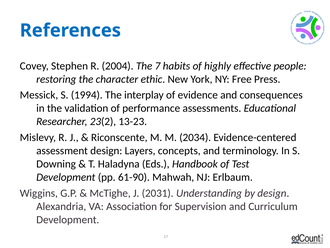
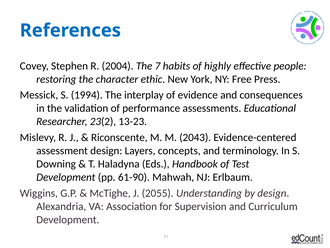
2034: 2034 -> 2043
2031: 2031 -> 2055
